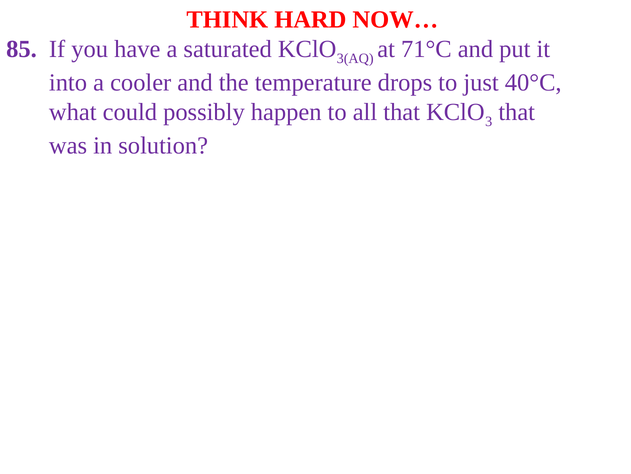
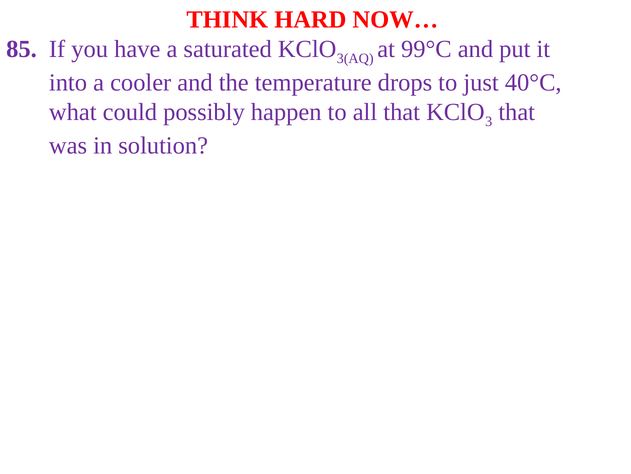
71°C: 71°C -> 99°C
